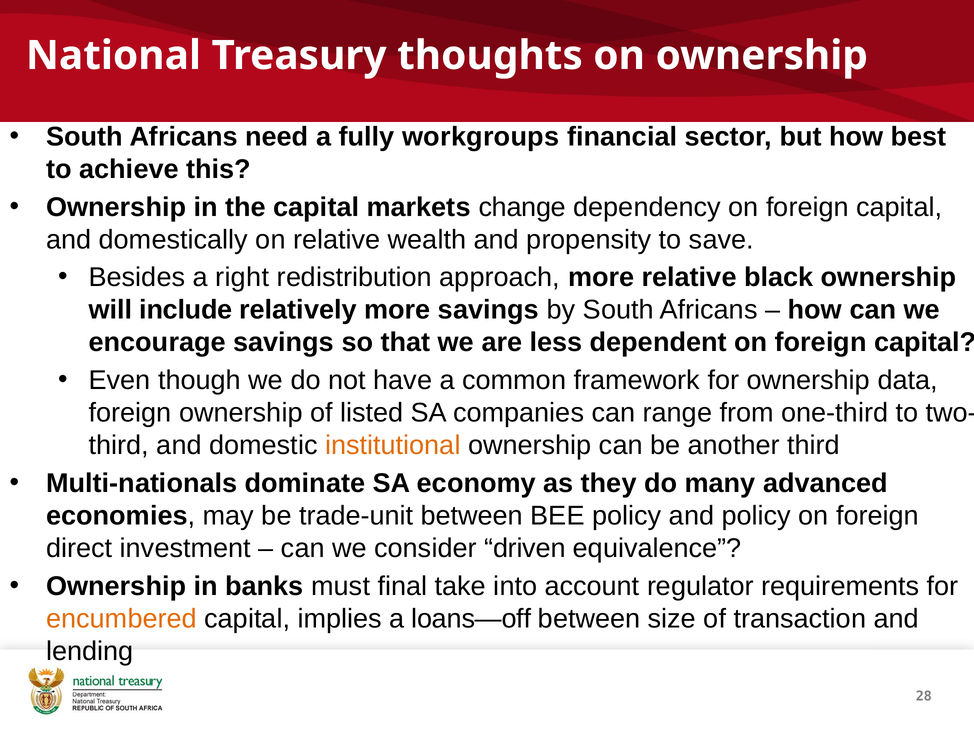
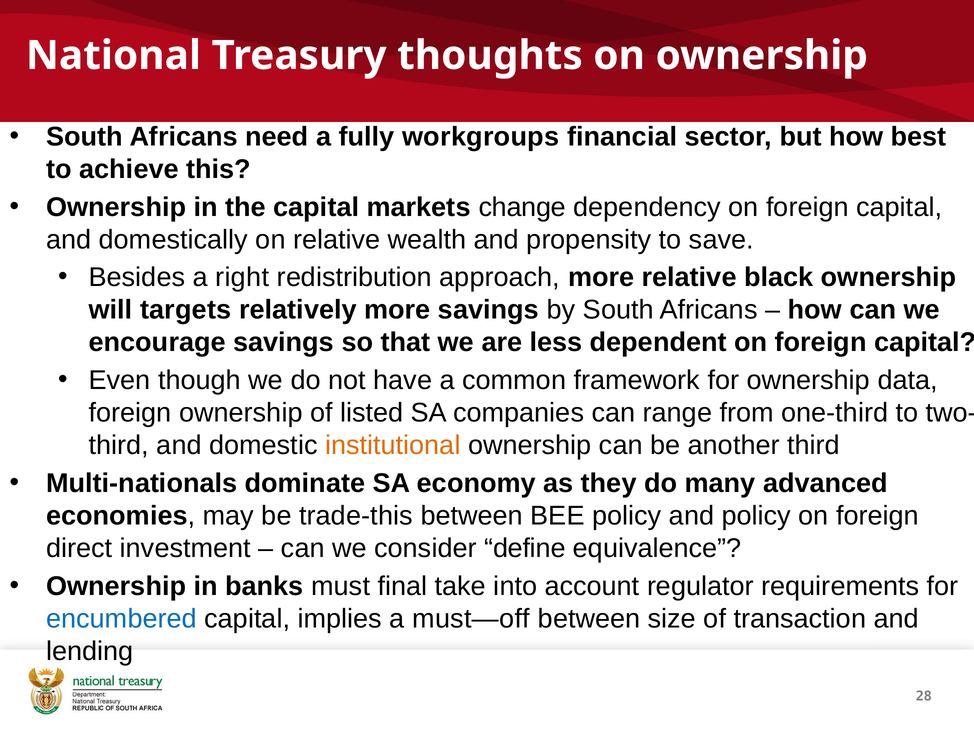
include: include -> targets
trade-unit: trade-unit -> trade-this
driven: driven -> define
encumbered colour: orange -> blue
loans—off: loans—off -> must—off
